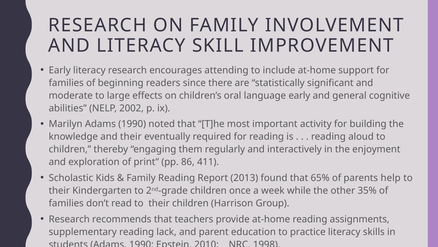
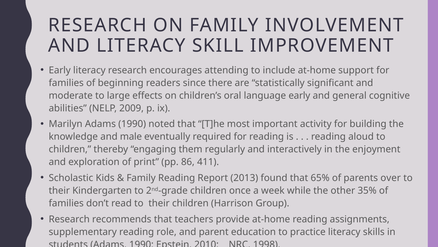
2002: 2002 -> 2009
and their: their -> male
help: help -> over
lack: lack -> role
